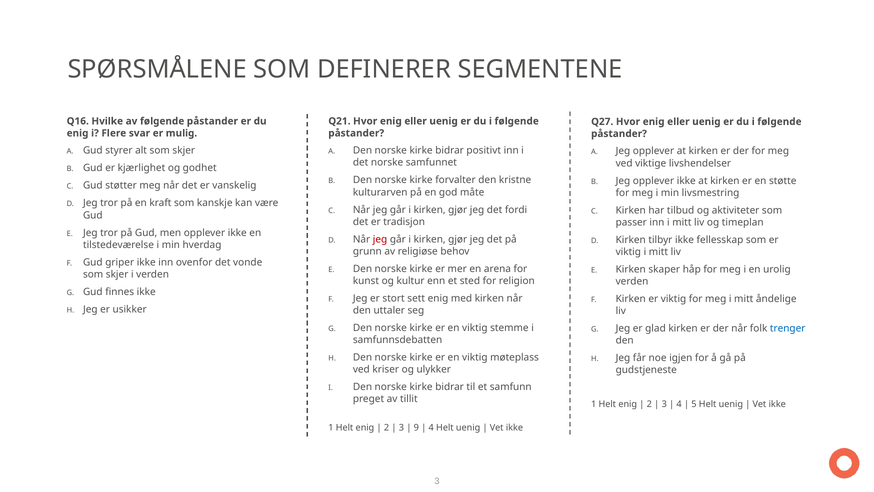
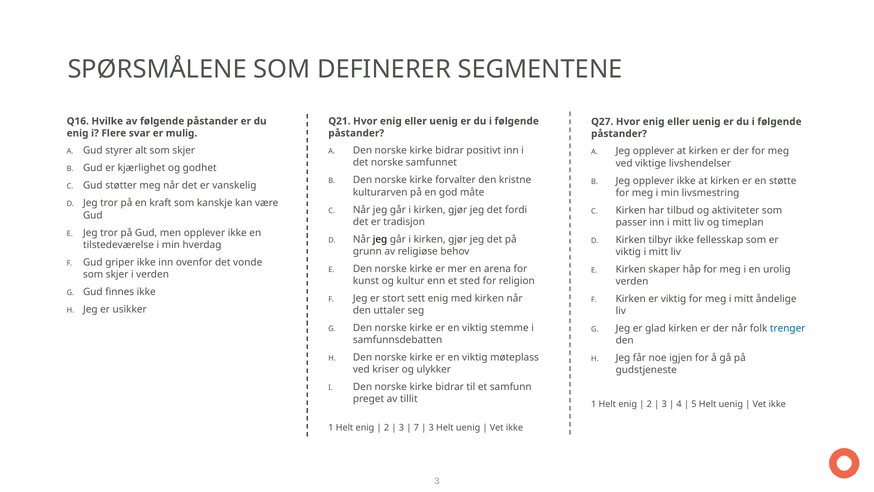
jeg at (380, 239) colour: red -> black
9: 9 -> 7
4 at (431, 428): 4 -> 3
